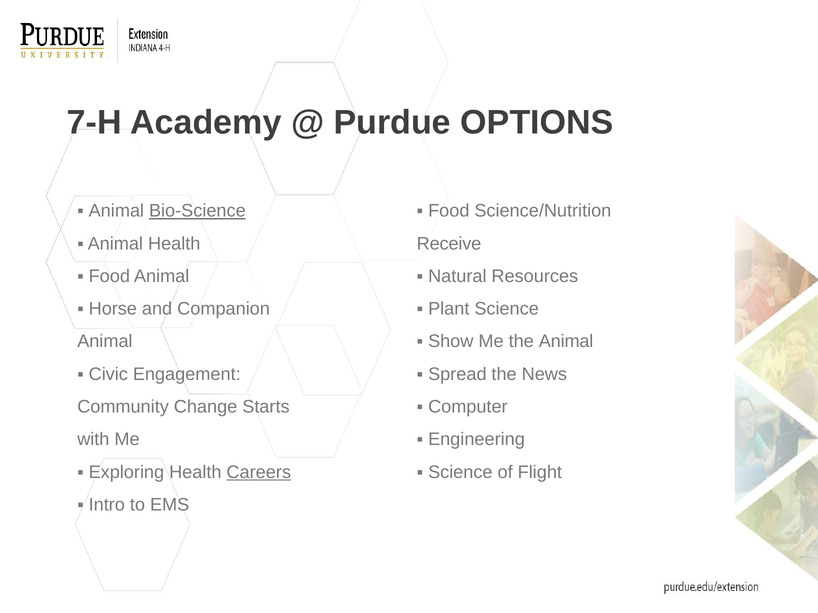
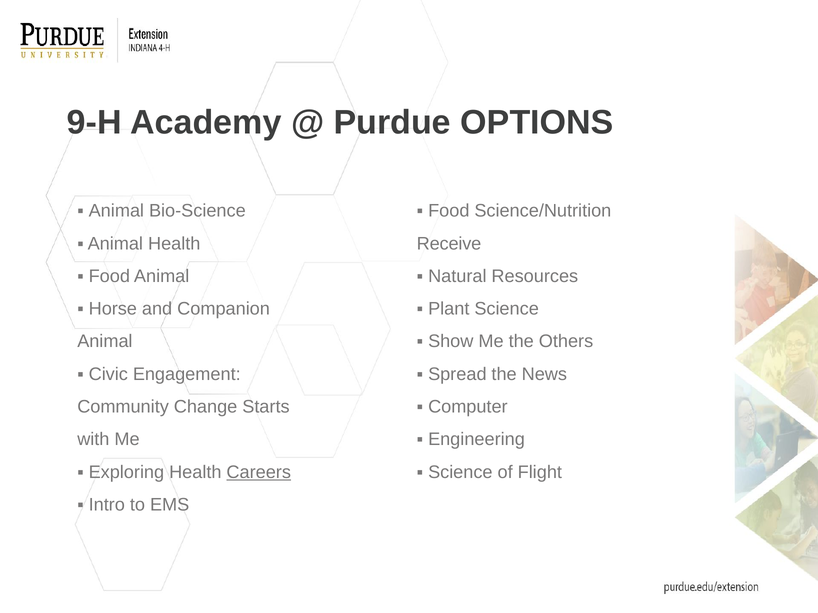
7-H: 7-H -> 9-H
Bio-Science underline: present -> none
the Animal: Animal -> Others
